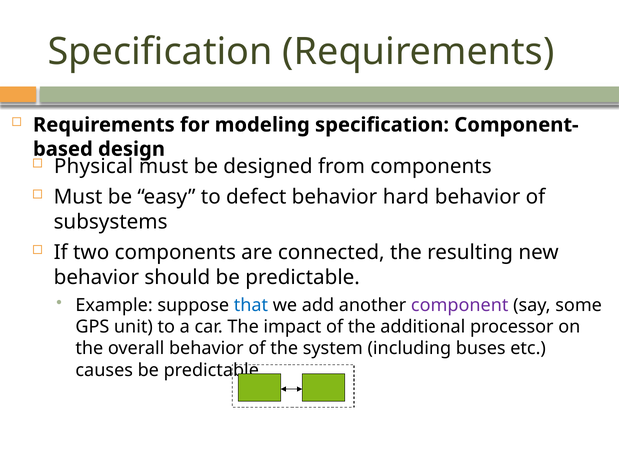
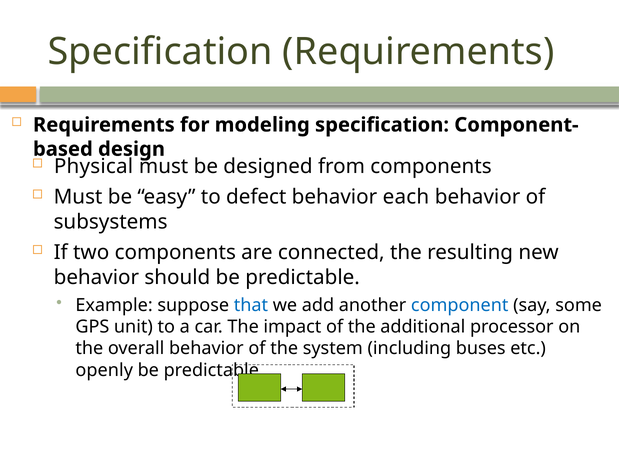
hard: hard -> each
component colour: purple -> blue
causes: causes -> openly
